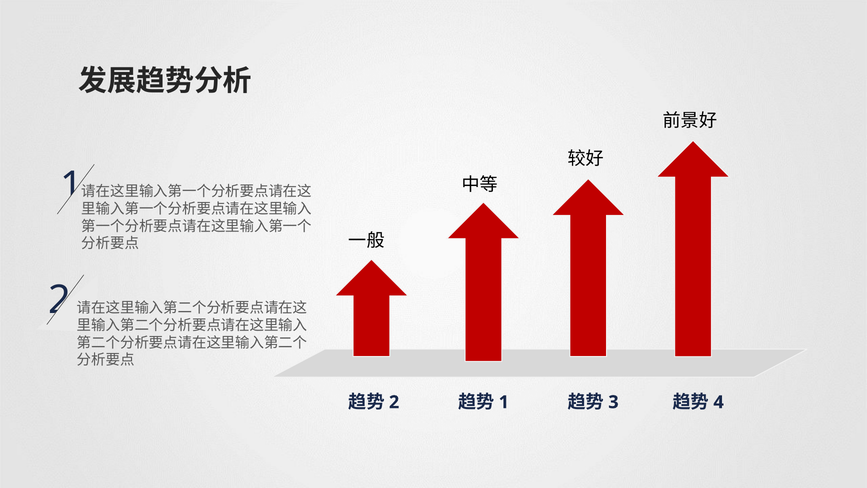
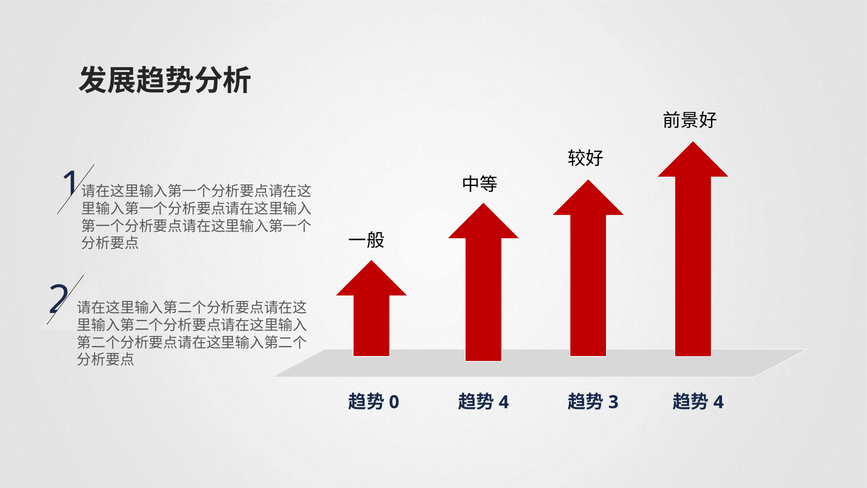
2 at (394, 402): 2 -> 0
1 at (504, 402): 1 -> 4
